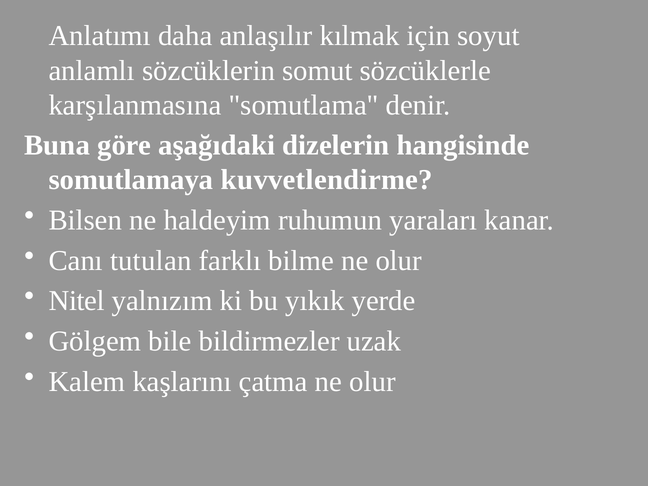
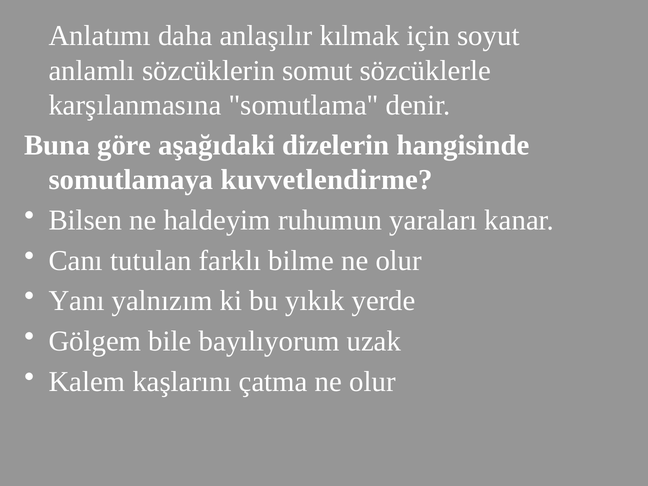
Nitel: Nitel -> Yanı
bildirmezler: bildirmezler -> bayılıyorum
